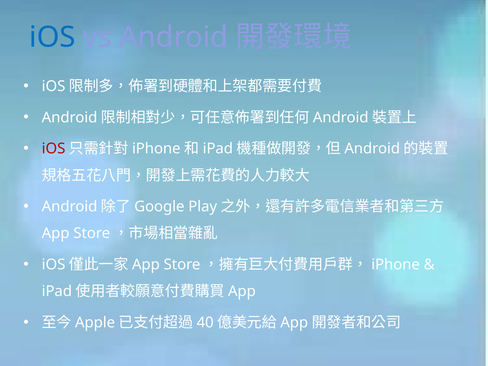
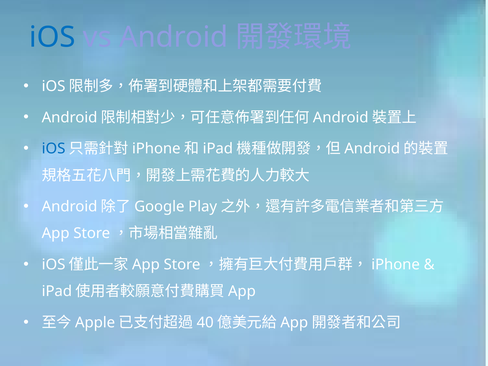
iOS at (54, 149) colour: red -> blue
